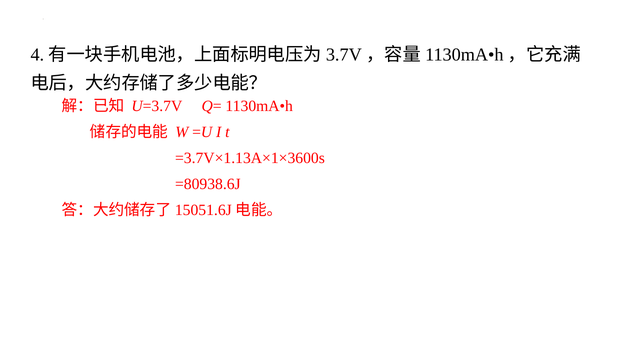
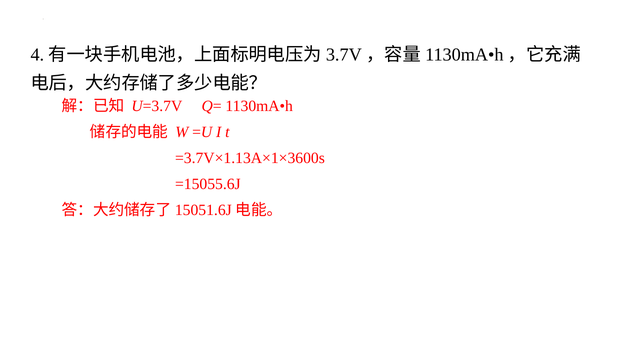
=80938.6J: =80938.6J -> =15055.6J
